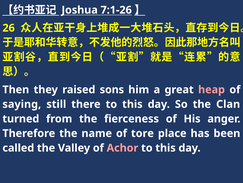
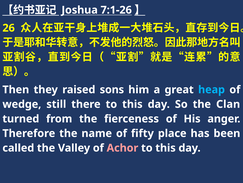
heap colour: pink -> light blue
saying: saying -> wedge
tore: tore -> fifty
